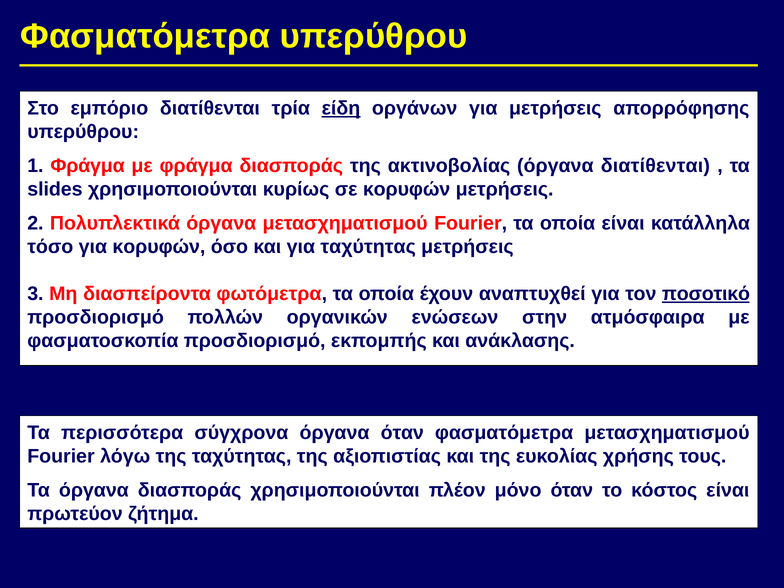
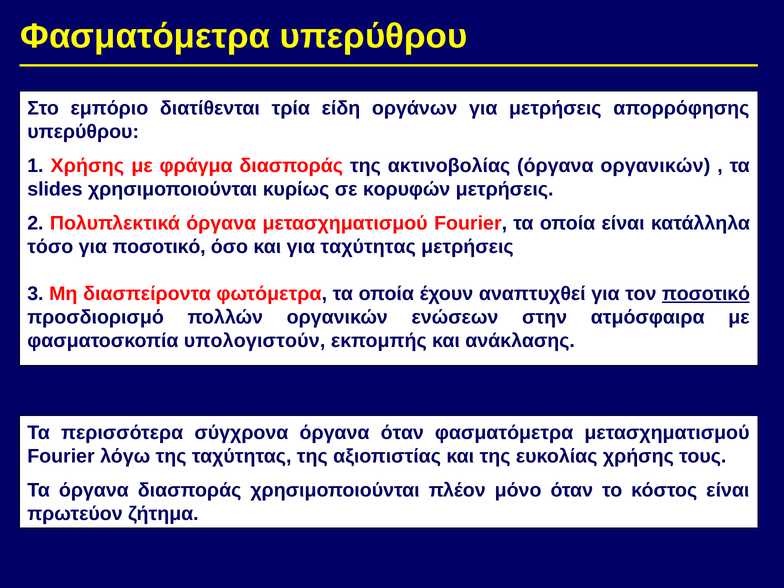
είδη underline: present -> none
1 Φράγμα: Φράγμα -> Χρήσης
όργανα διατίθενται: διατίθενται -> οργανικών
για κορυφών: κορυφών -> ποσοτικό
φασματοσκοπία προσδιορισμό: προσδιορισμό -> υπολογιστούν
